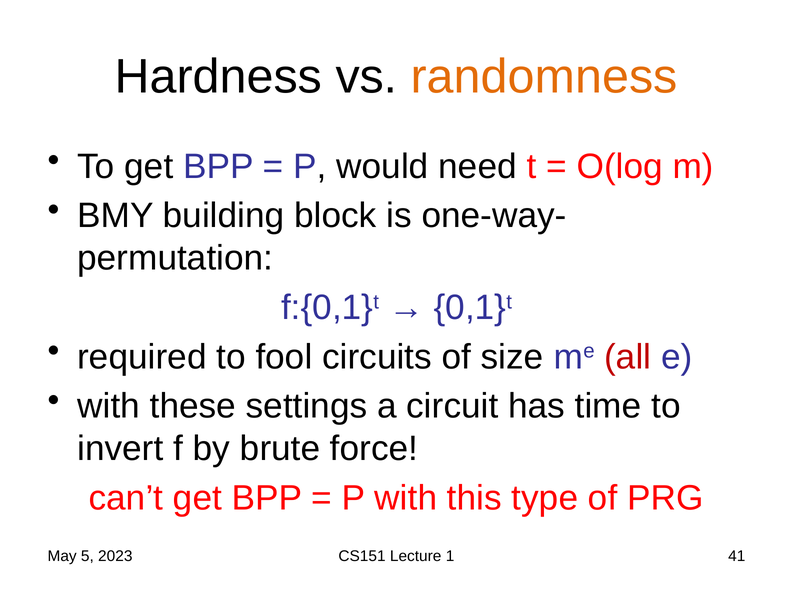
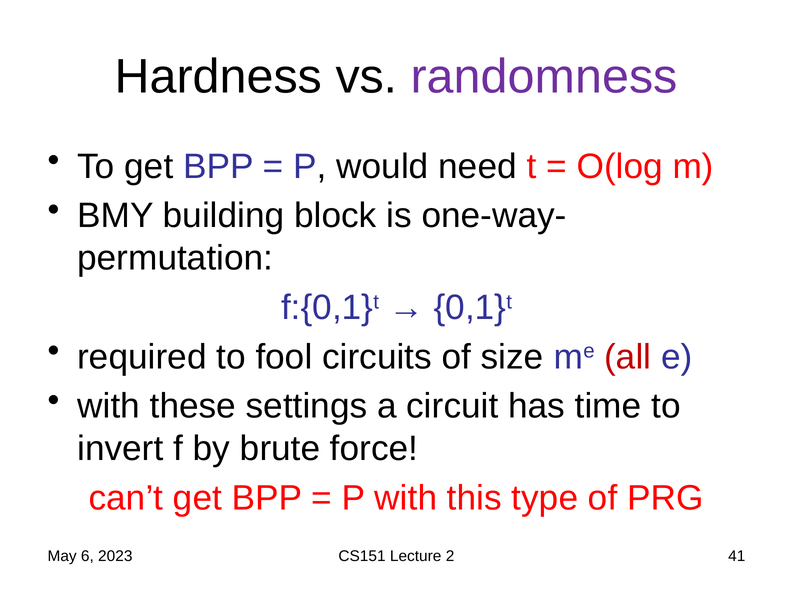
randomness colour: orange -> purple
5: 5 -> 6
1: 1 -> 2
